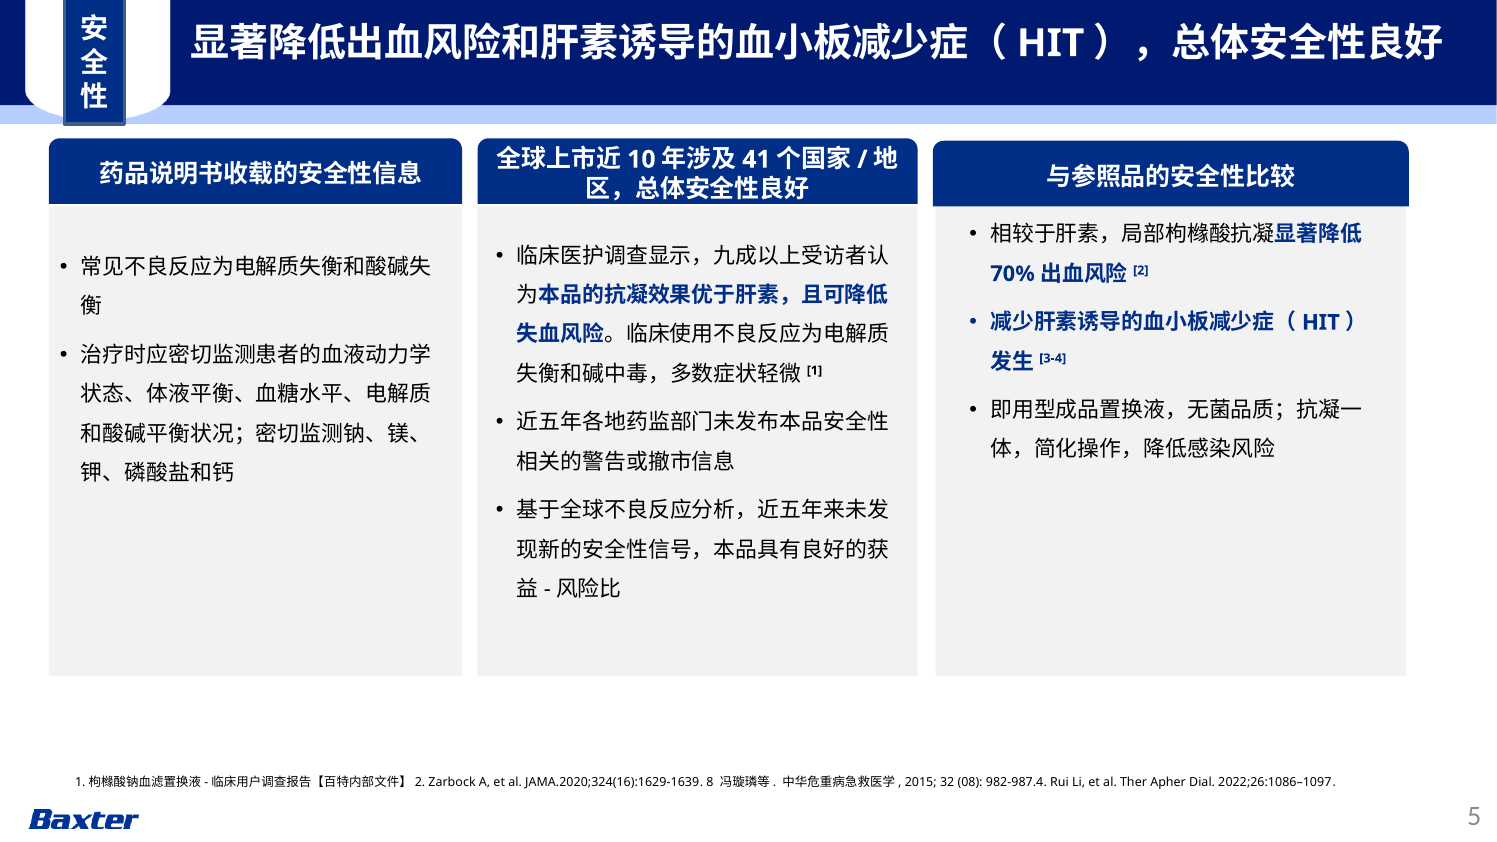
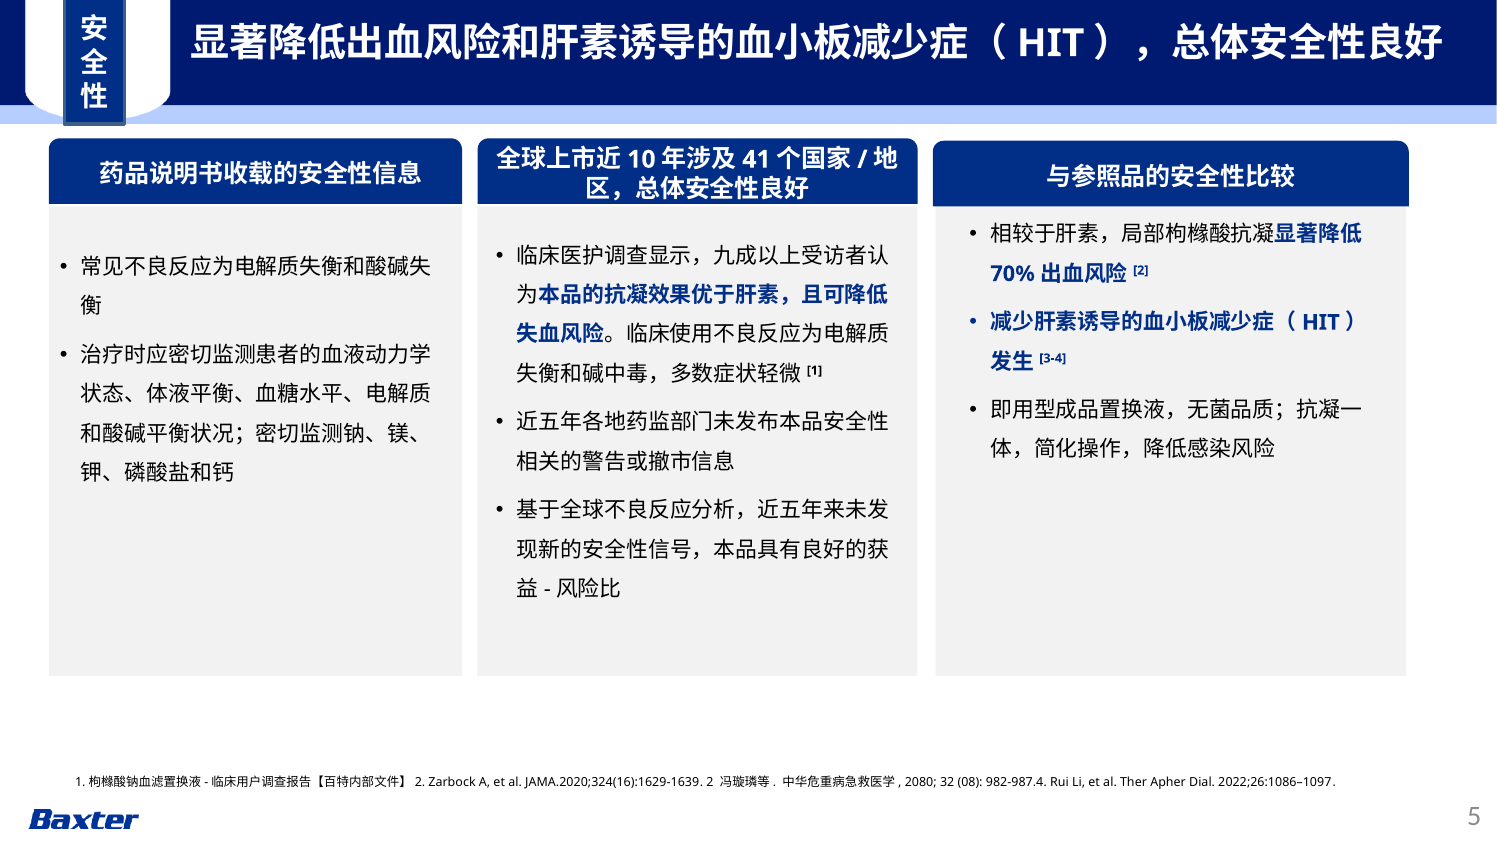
8: 8 -> 2
2015: 2015 -> 2080
